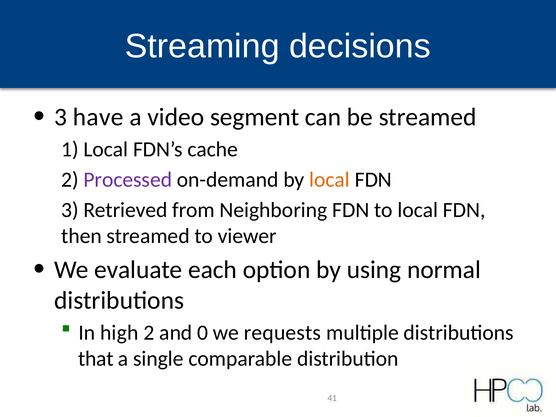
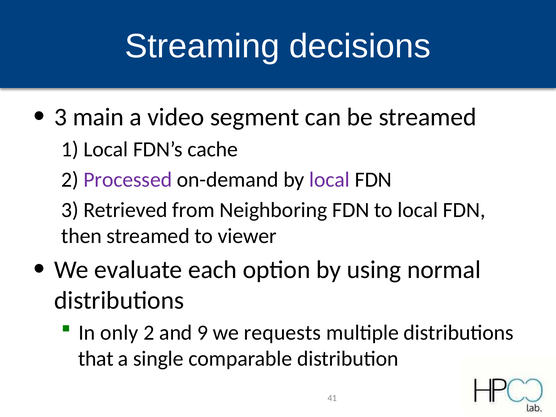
have: have -> main
local at (330, 180) colour: orange -> purple
high: high -> only
0: 0 -> 9
